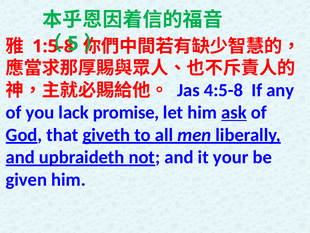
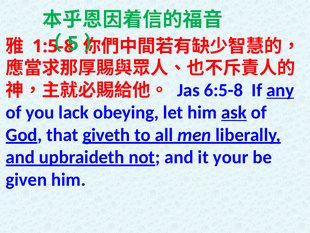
4:5-8: 4:5-8 -> 6:5-8
any underline: none -> present
promise: promise -> obeying
